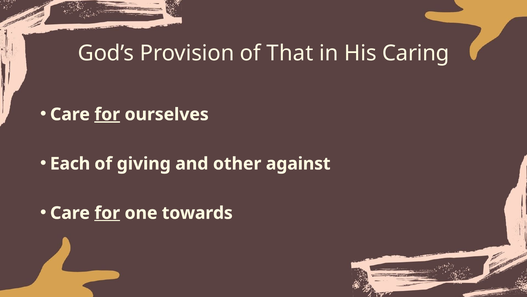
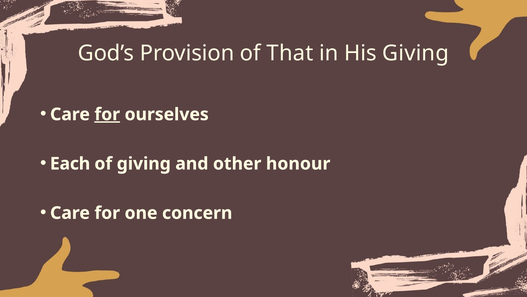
His Caring: Caring -> Giving
against: against -> honour
for at (107, 213) underline: present -> none
towards: towards -> concern
